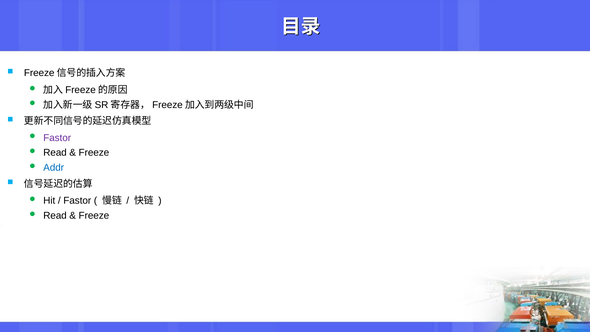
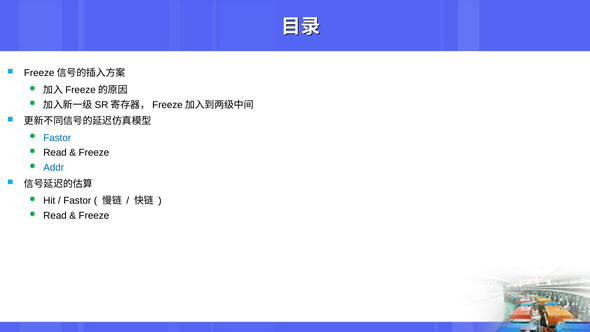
Fastor at (57, 138) colour: purple -> blue
